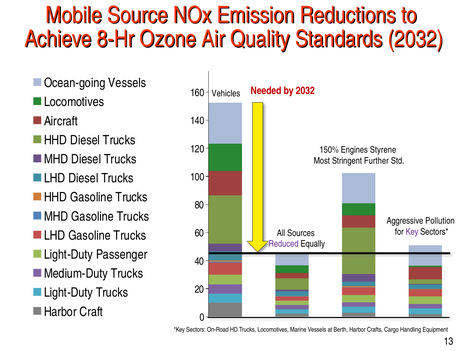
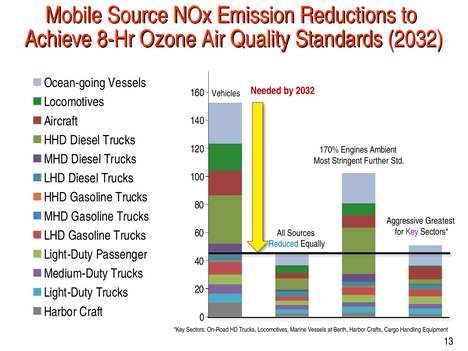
150%: 150% -> 170%
Styrene: Styrene -> Ambient
Pollution: Pollution -> Greatest
Reduced colour: purple -> blue
